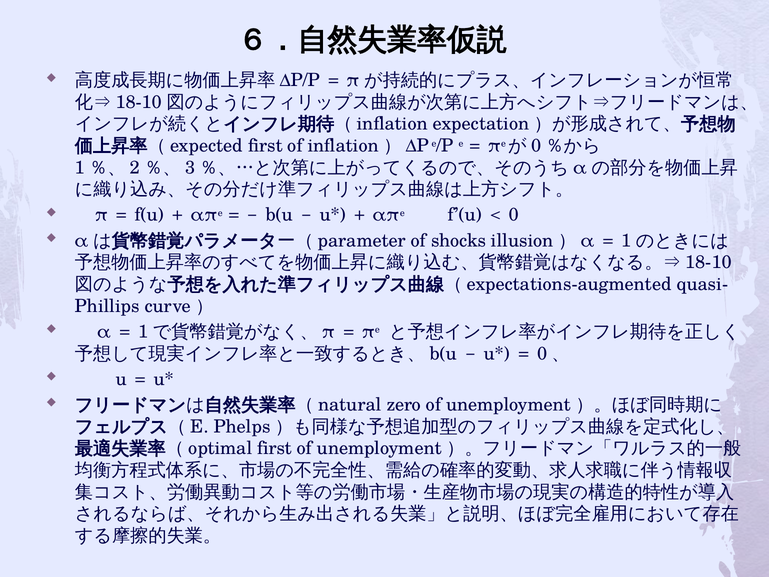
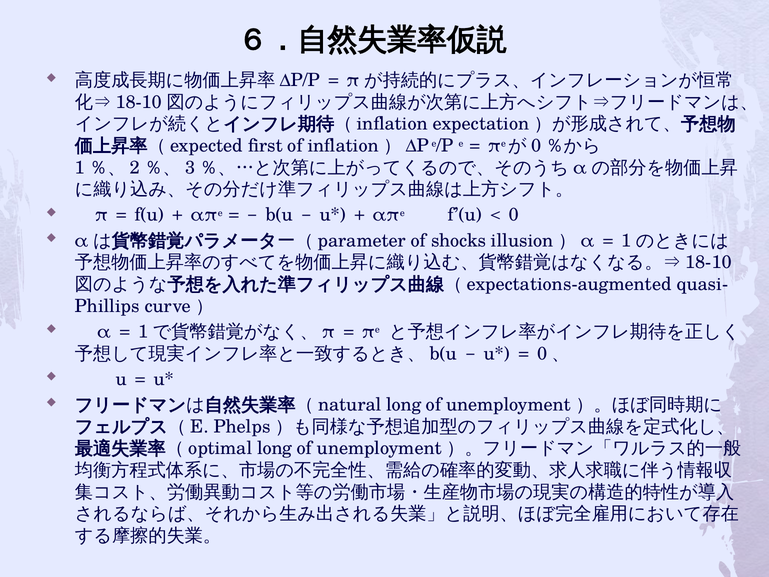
zero at (404, 405): zero -> long
first at (275, 448): first -> long
